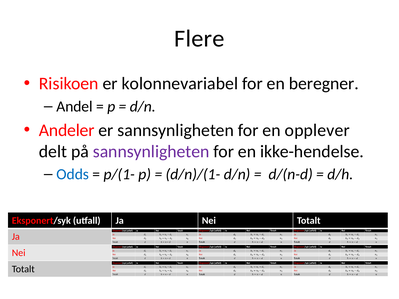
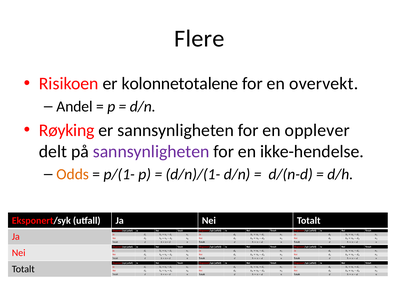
kolonnevariabel: kolonnevariabel -> kolonnetotalene
beregner: beregner -> overvekt
Andeler: Andeler -> Røyking
Odds colour: blue -> orange
